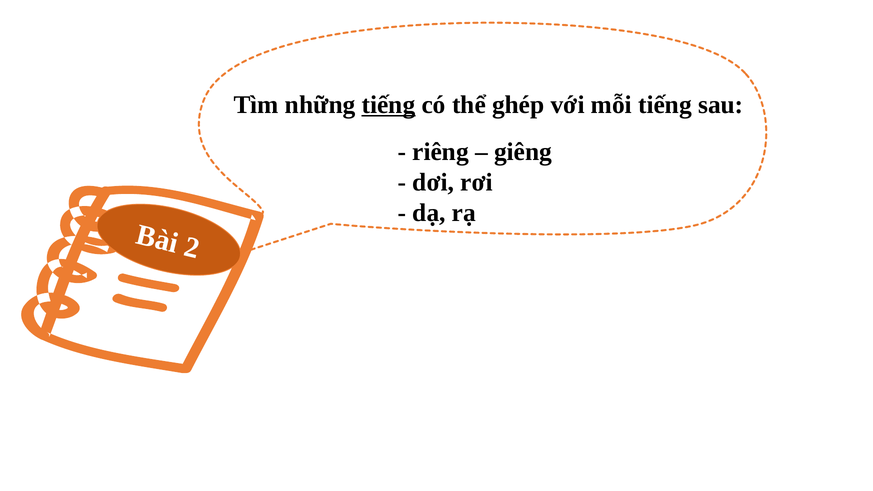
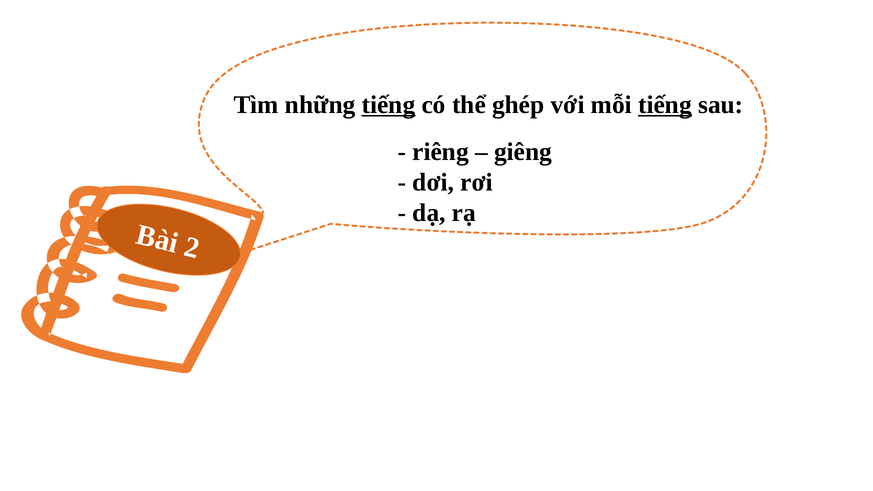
tiếng at (665, 105) underline: none -> present
